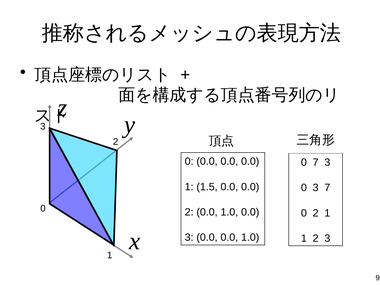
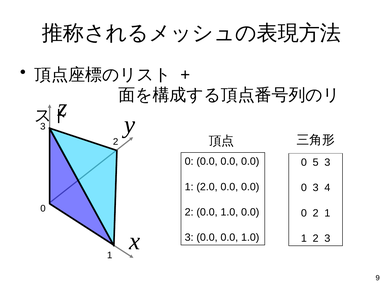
0 7: 7 -> 5
1.5: 1.5 -> 2.0
3 7: 7 -> 4
